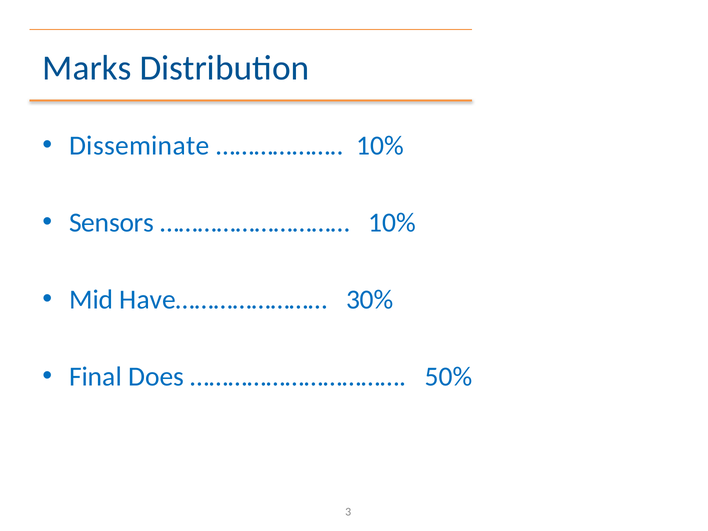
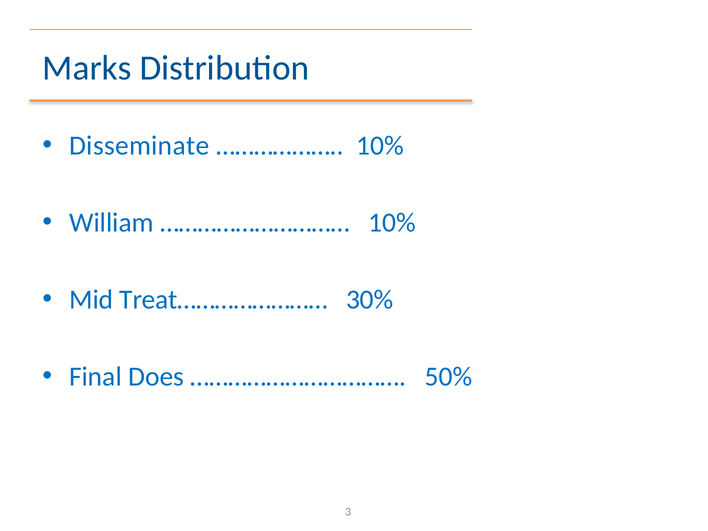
Sensors: Sensors -> William
Have……………………: Have…………………… -> Treat……………………
